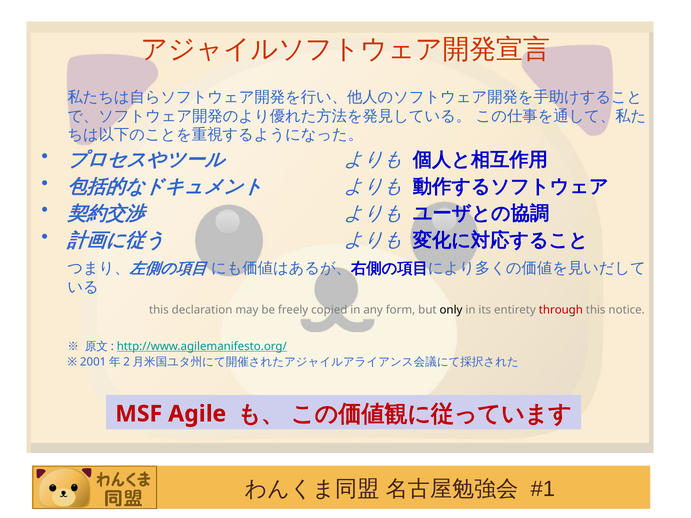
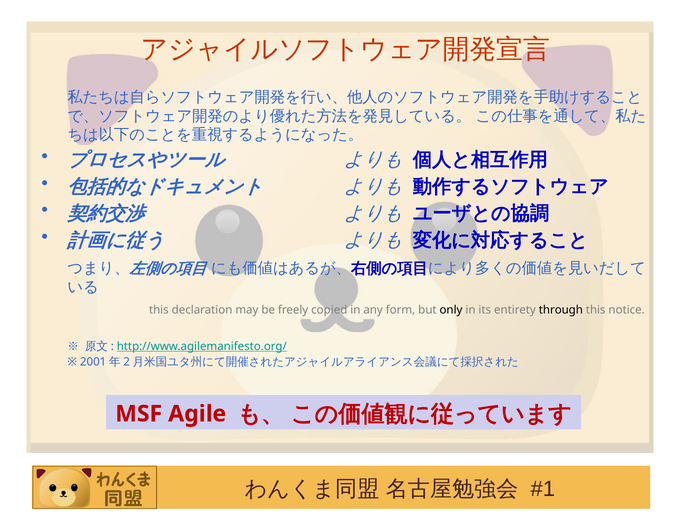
through colour: red -> black
